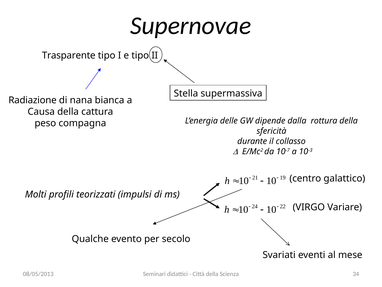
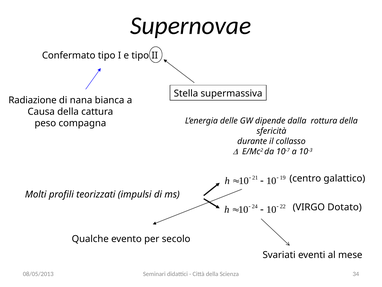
Trasparente: Trasparente -> Confermato
Variare: Variare -> Dotato
